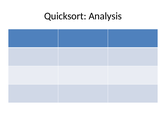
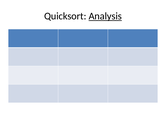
Analysis underline: none -> present
